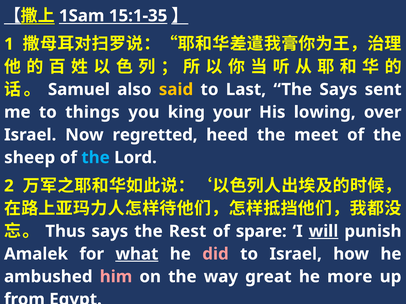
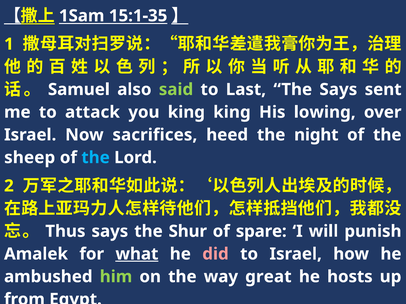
said colour: yellow -> light green
things: things -> attack
king your: your -> king
regretted: regretted -> sacrifices
meet: meet -> night
Rest: Rest -> Shur
will underline: present -> none
him colour: pink -> light green
more: more -> hosts
